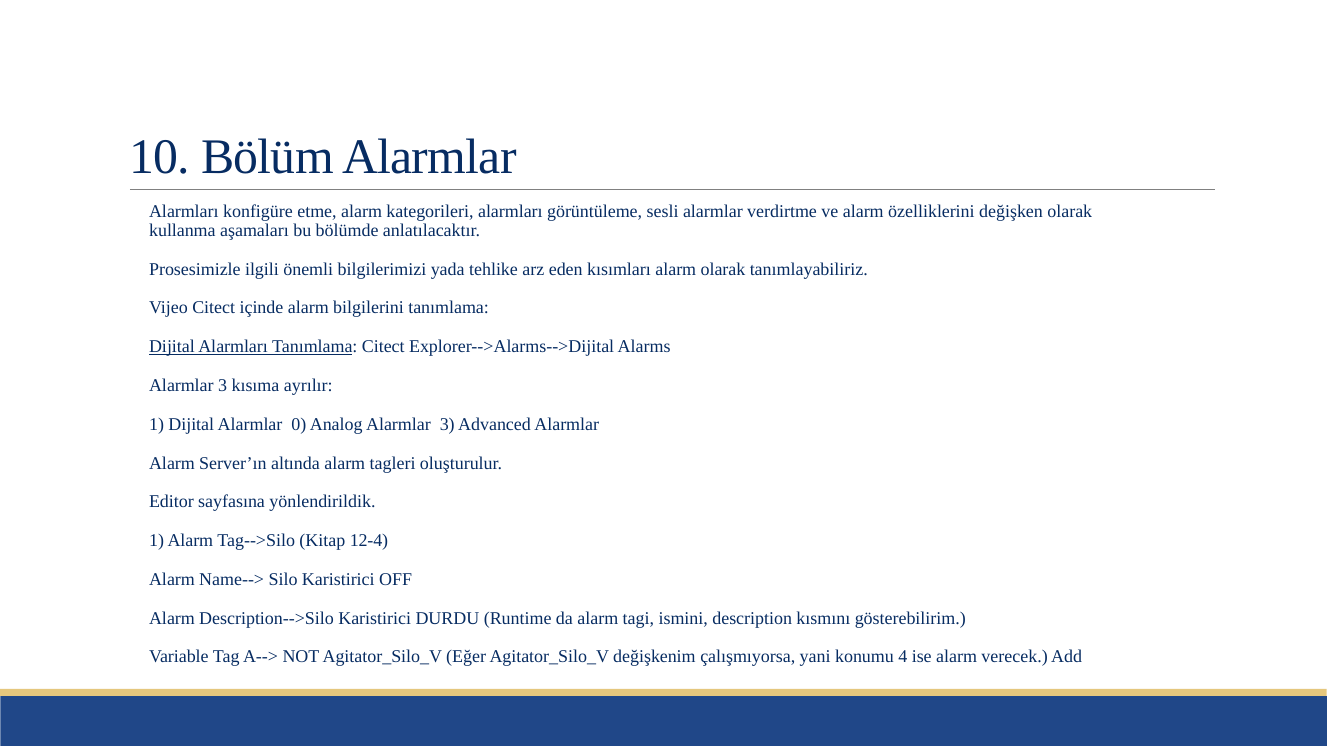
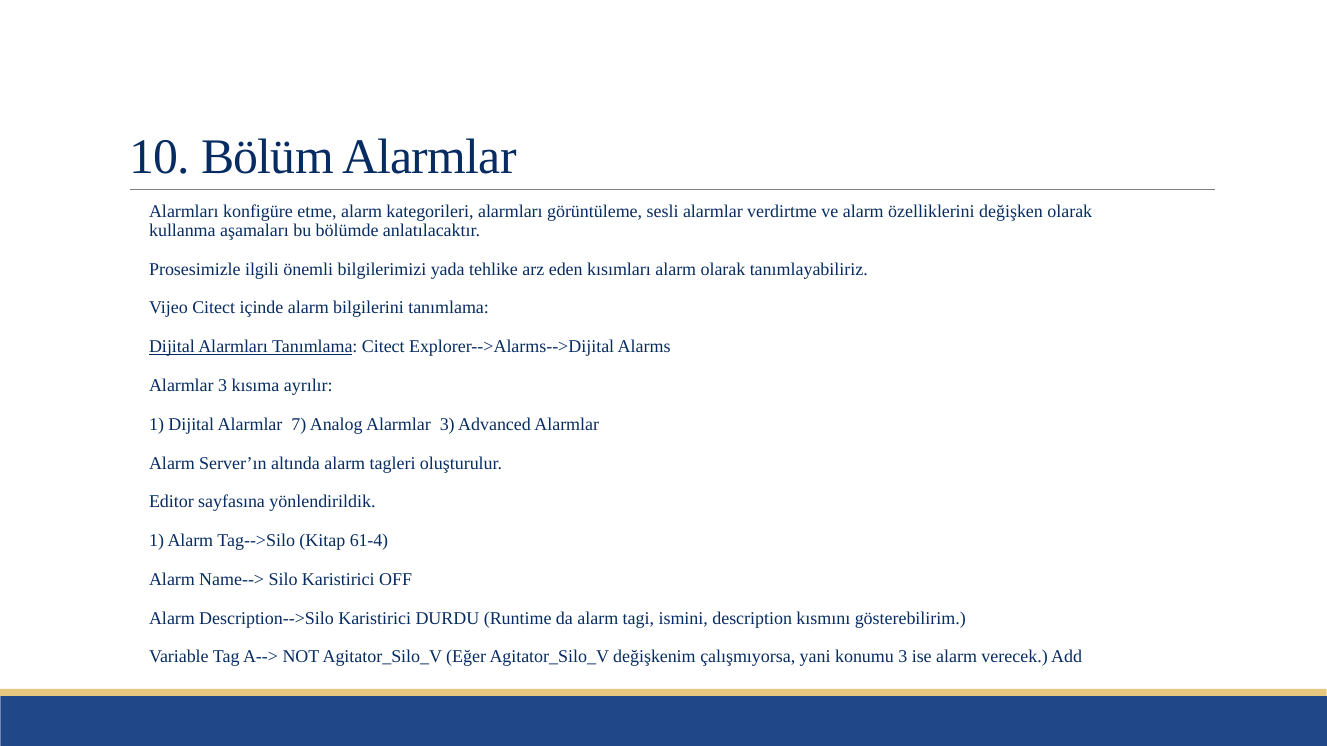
0: 0 -> 7
12-4: 12-4 -> 61-4
konumu 4: 4 -> 3
